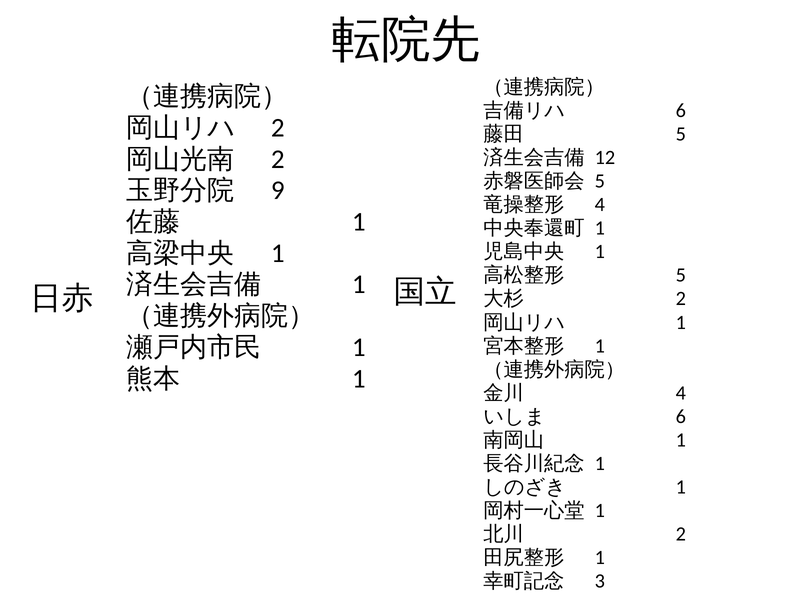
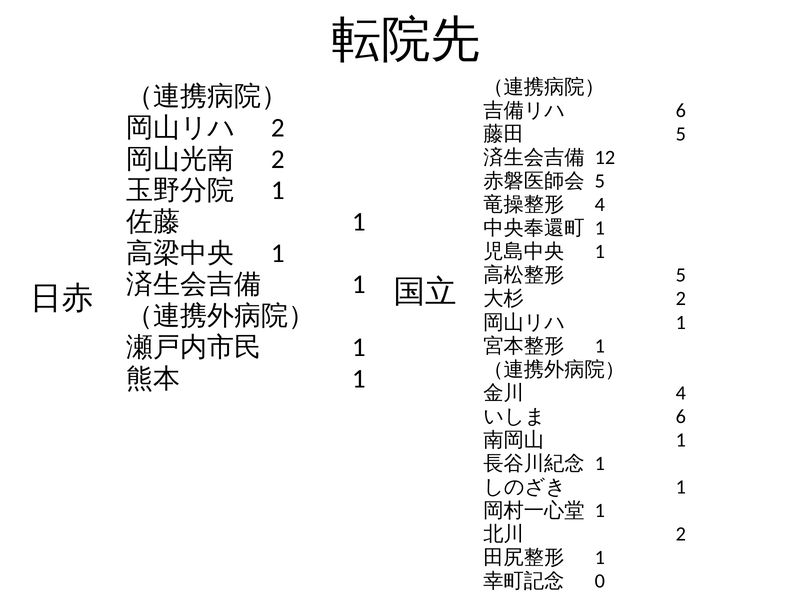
9 at (278, 190): 9 -> 1
3: 3 -> 0
